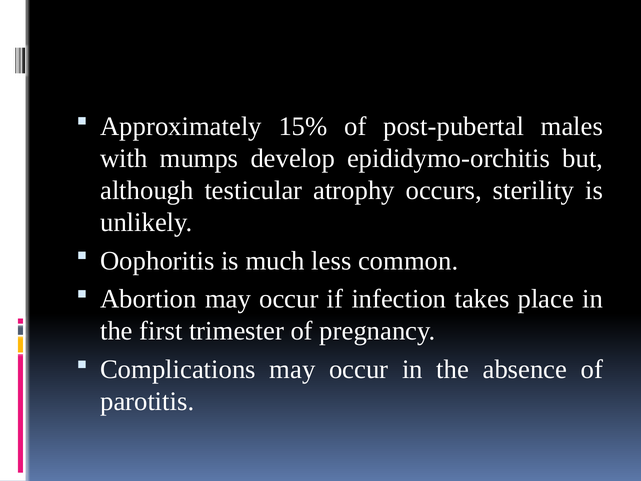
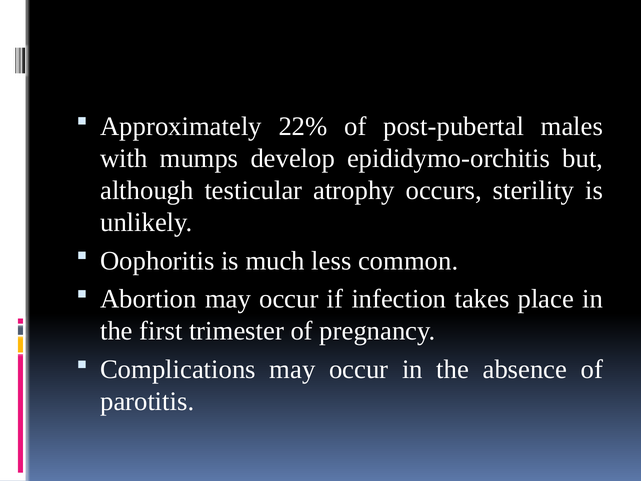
15%: 15% -> 22%
